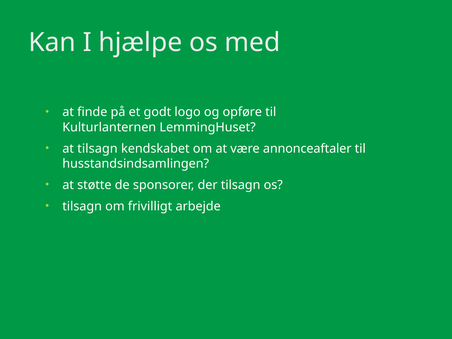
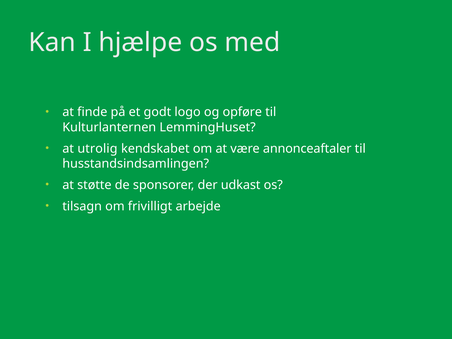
at tilsagn: tilsagn -> utrolig
der tilsagn: tilsagn -> udkast
